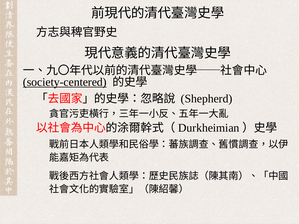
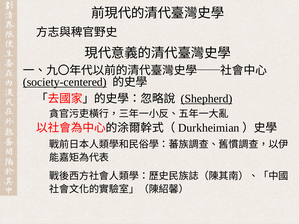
Shepherd underline: none -> present
